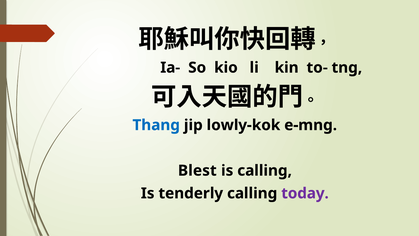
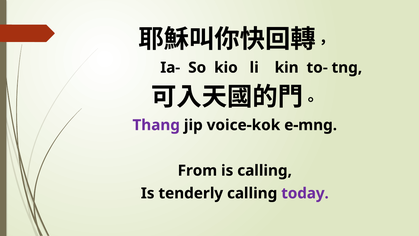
Thang colour: blue -> purple
lowly-kok: lowly-kok -> voice-kok
Blest: Blest -> From
